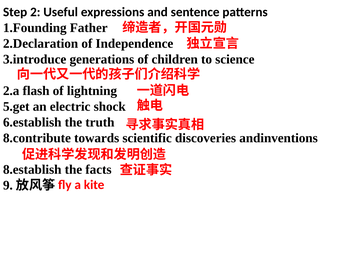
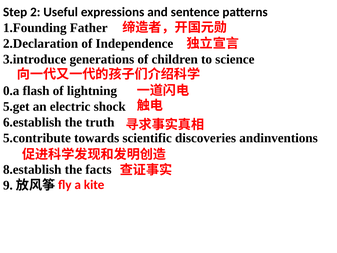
2.a: 2.a -> 0.a
8.contribute: 8.contribute -> 5.contribute
